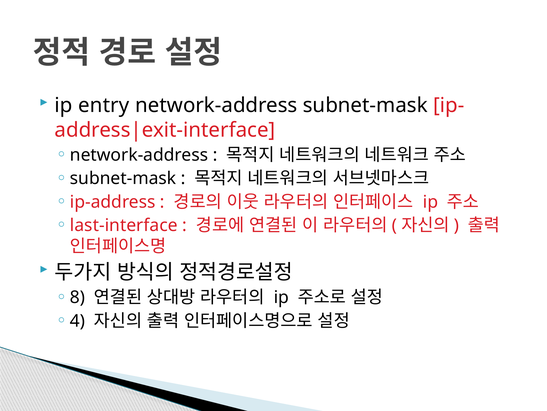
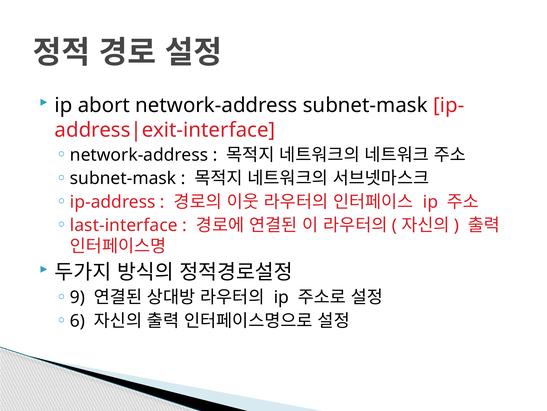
entry: entry -> abort
8: 8 -> 9
4: 4 -> 6
